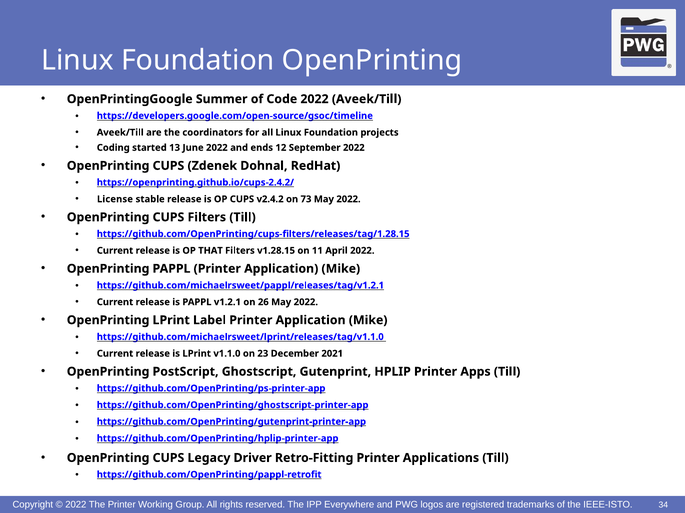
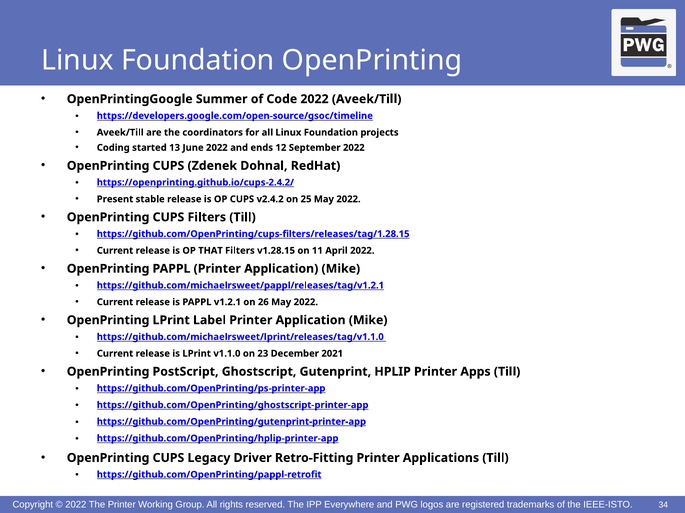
License: License -> Present
73: 73 -> 25
